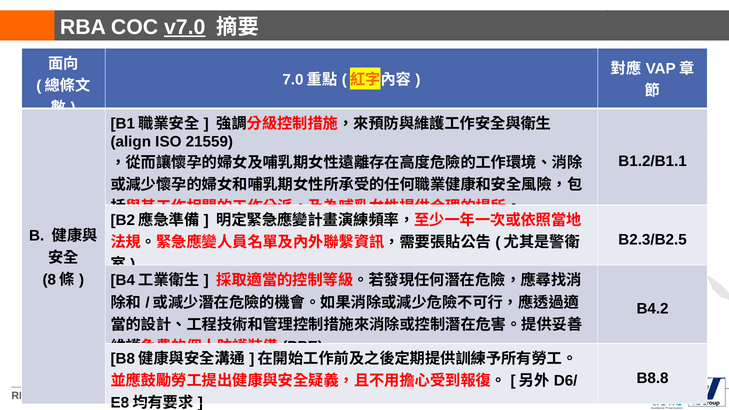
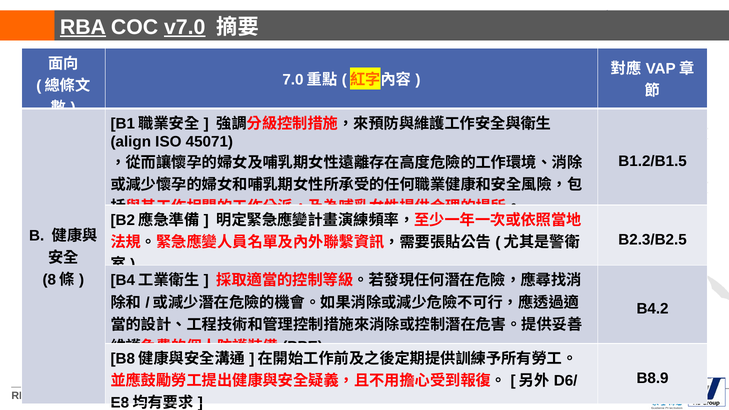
RBA underline: none -> present
21559: 21559 -> 45071
B1.2/B1.1: B1.2/B1.1 -> B1.2/B1.5
B8.8: B8.8 -> B8.9
